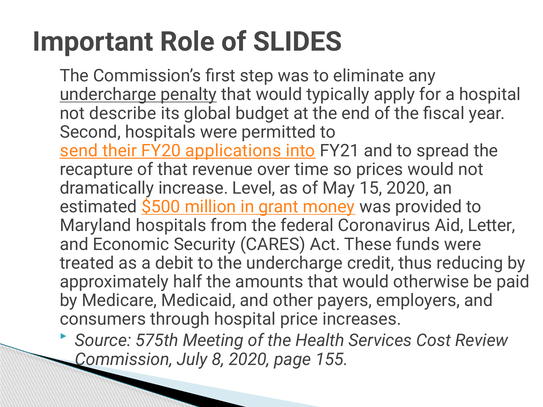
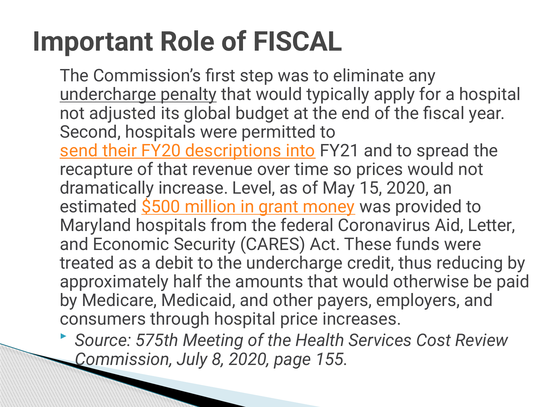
of SLIDES: SLIDES -> FISCAL
describe: describe -> adjusted
applications: applications -> descriptions
